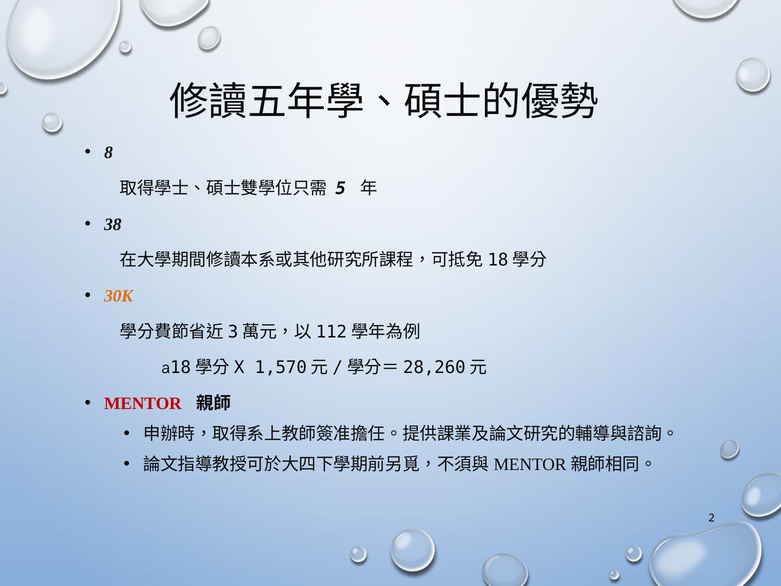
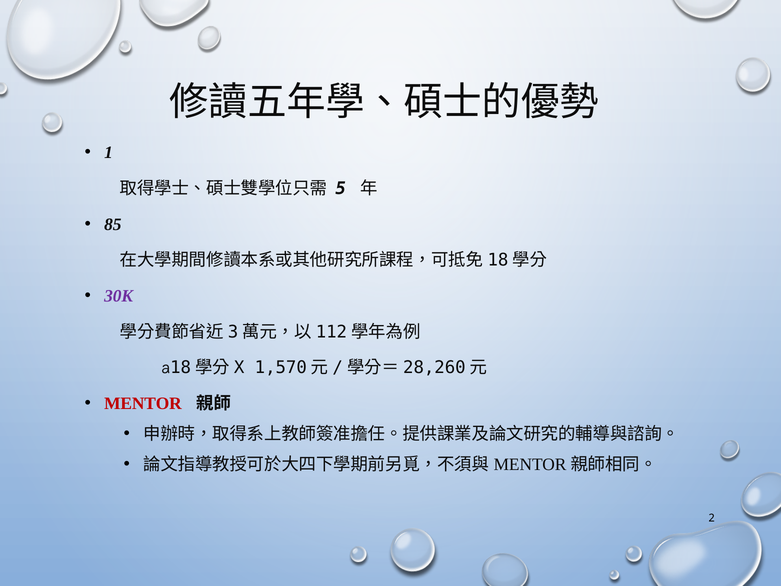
8: 8 -> 1
38: 38 -> 85
30K colour: orange -> purple
